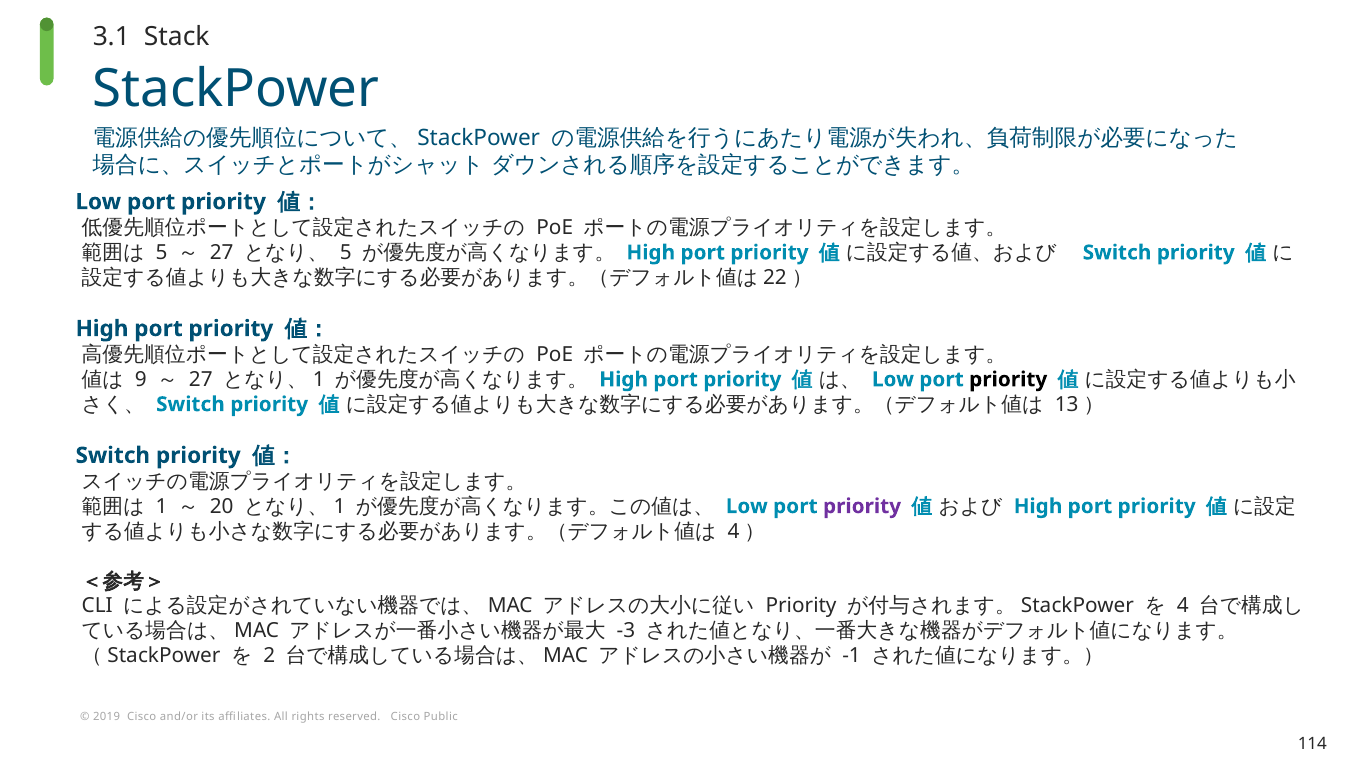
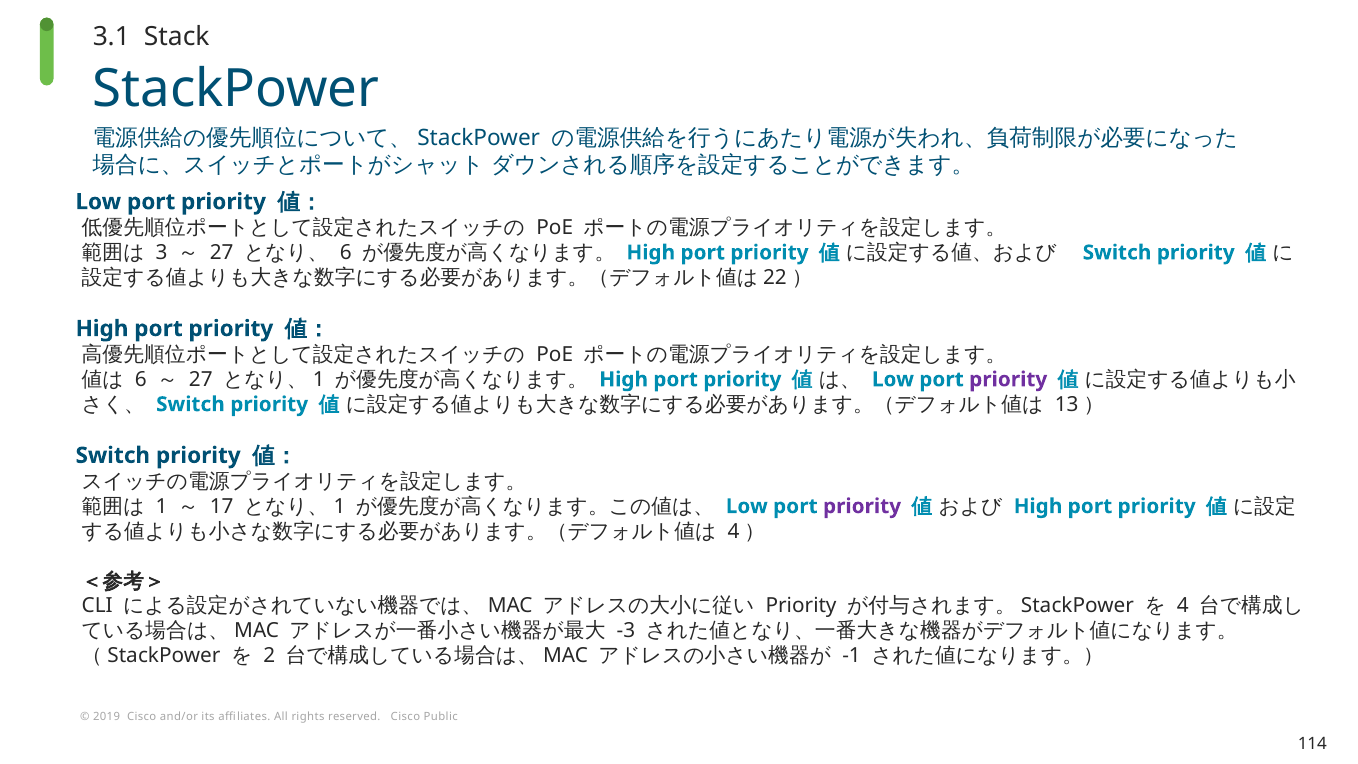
5 at (162, 253): 5 -> 3
5 at (346, 253): 5 -> 6
9 at (141, 379): 9 -> 6
priority at (1008, 379) colour: black -> purple
20: 20 -> 17
